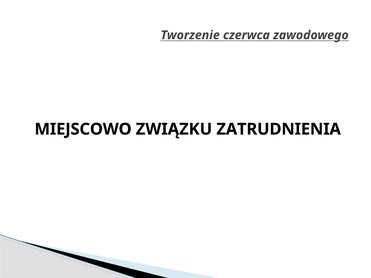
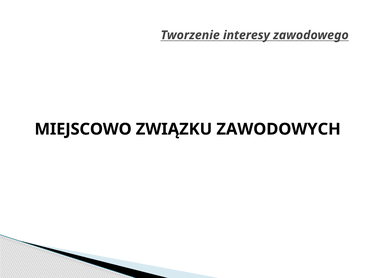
czerwca: czerwca -> interesy
ZATRUDNIENIA: ZATRUDNIENIA -> ZAWODOWYCH
